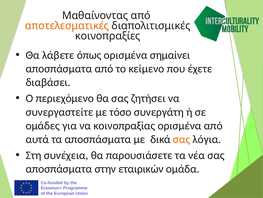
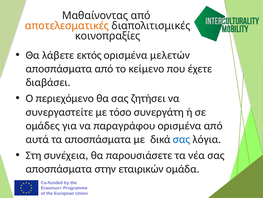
όπως: όπως -> εκτός
σημαίνει: σημαίνει -> μελετών
κοινοπραξίας: κοινοπραξίας -> παραγράφου
σας at (182, 139) colour: orange -> blue
